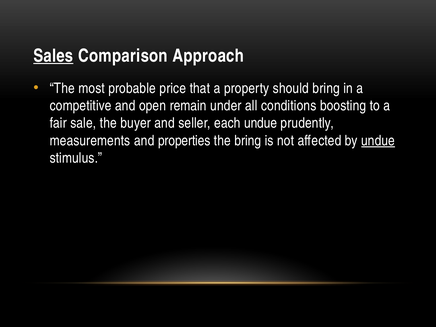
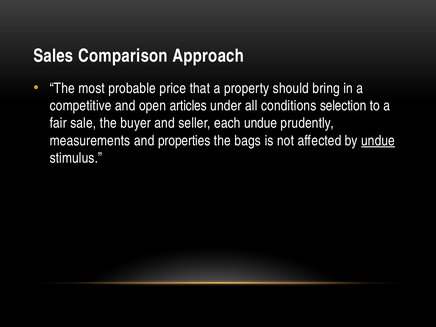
Sales underline: present -> none
remain: remain -> articles
boosting: boosting -> selection
the bring: bring -> bags
